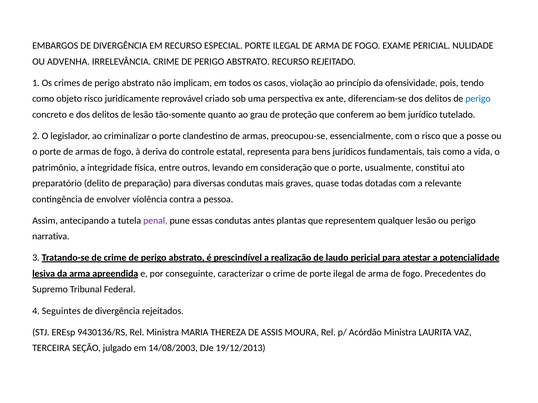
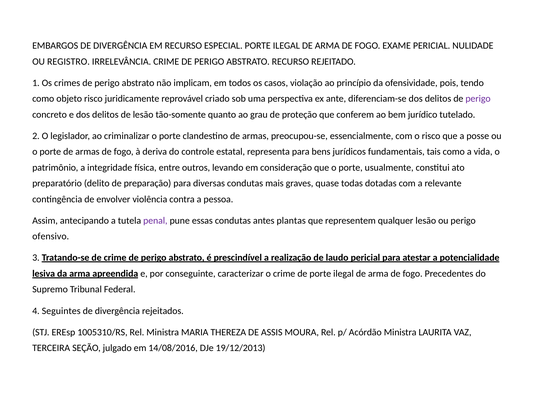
ADVENHA: ADVENHA -> REGISTRO
perigo at (478, 99) colour: blue -> purple
narrativa: narrativa -> ofensivo
9430136/RS: 9430136/RS -> 1005310/RS
14/08/2003: 14/08/2003 -> 14/08/2016
